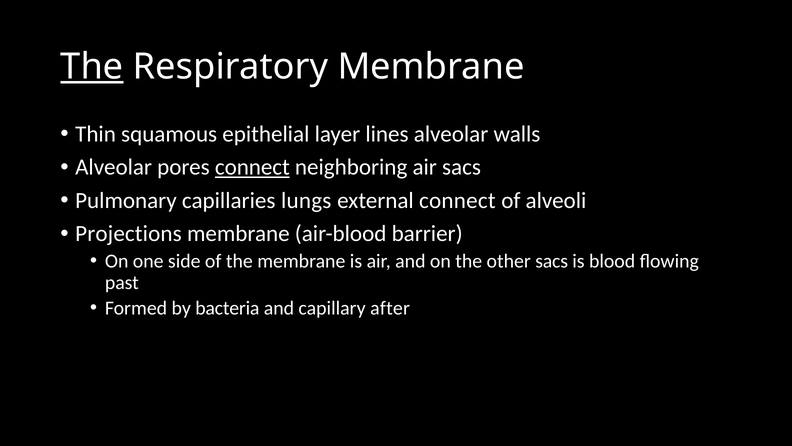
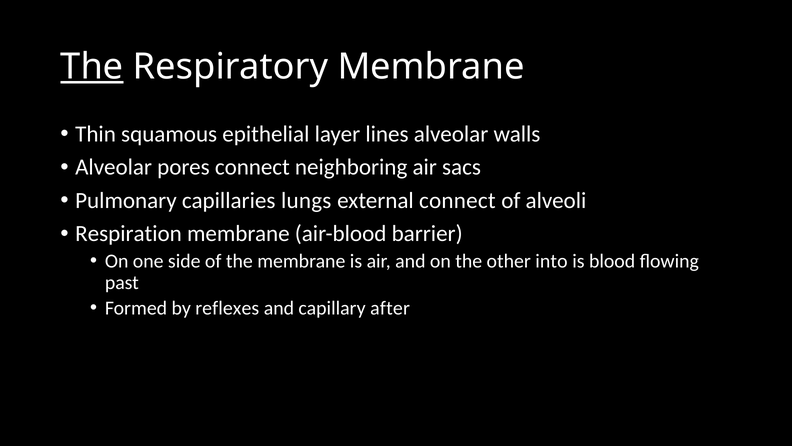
connect at (252, 167) underline: present -> none
Projections: Projections -> Respiration
other sacs: sacs -> into
bacteria: bacteria -> reflexes
